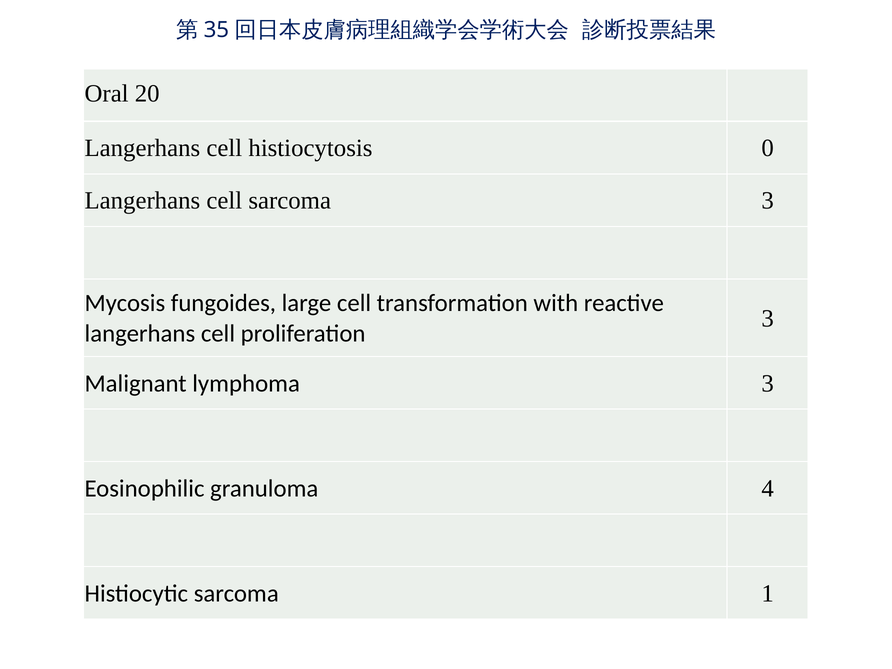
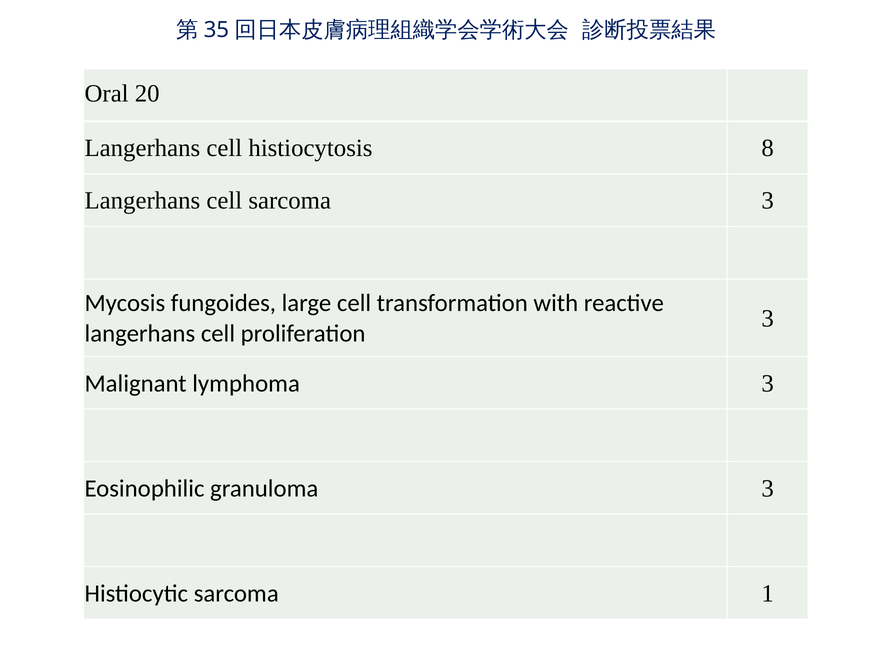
0: 0 -> 8
granuloma 4: 4 -> 3
